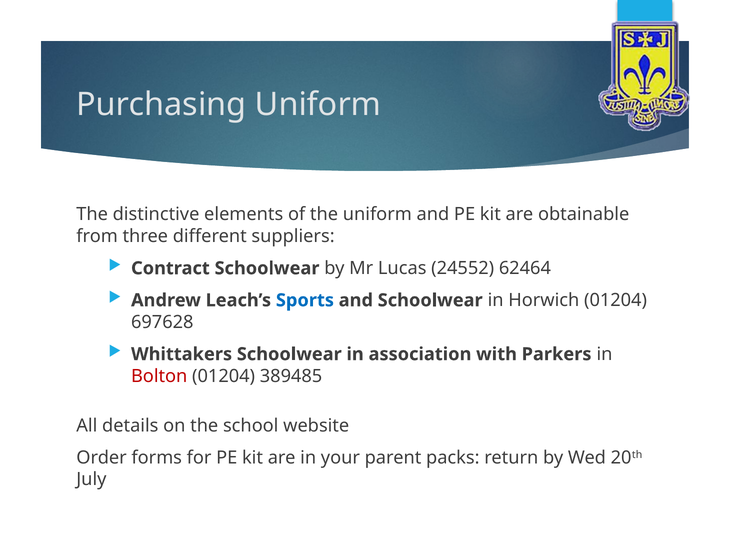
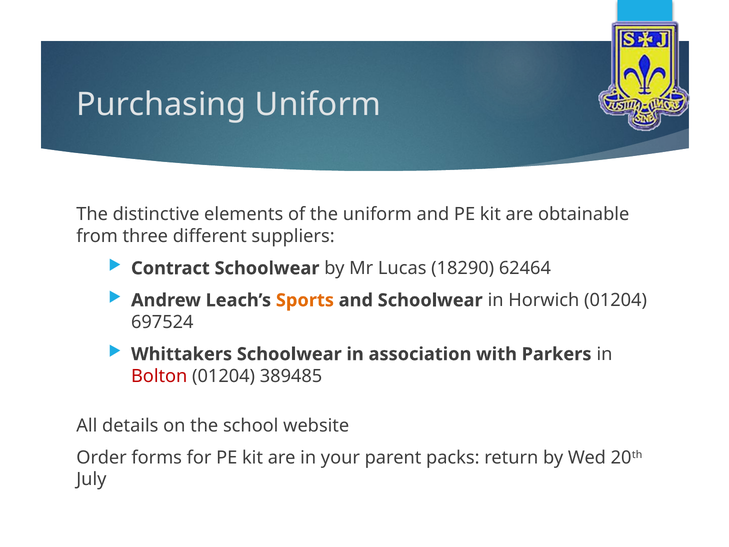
24552: 24552 -> 18290
Sports colour: blue -> orange
697628: 697628 -> 697524
